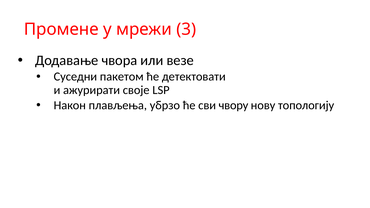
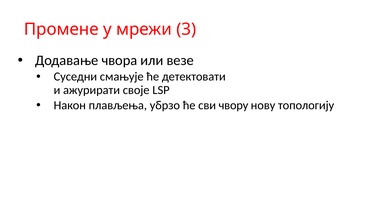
пакетом: пакетом -> смањује
